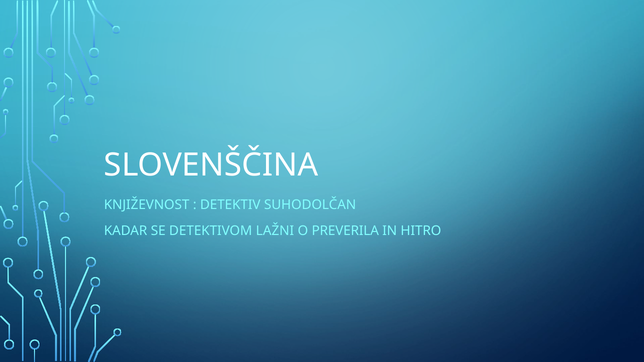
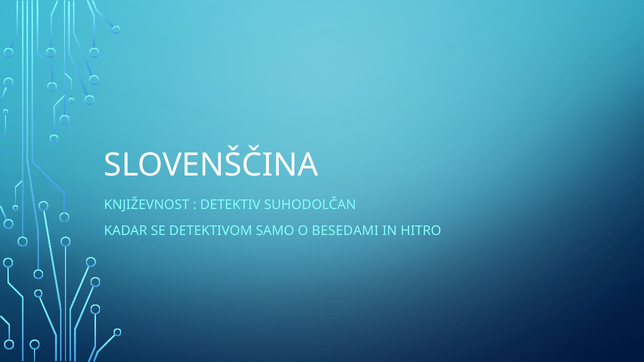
LAŽNI: LAŽNI -> SAMO
PREVERILA: PREVERILA -> BESEDAMI
